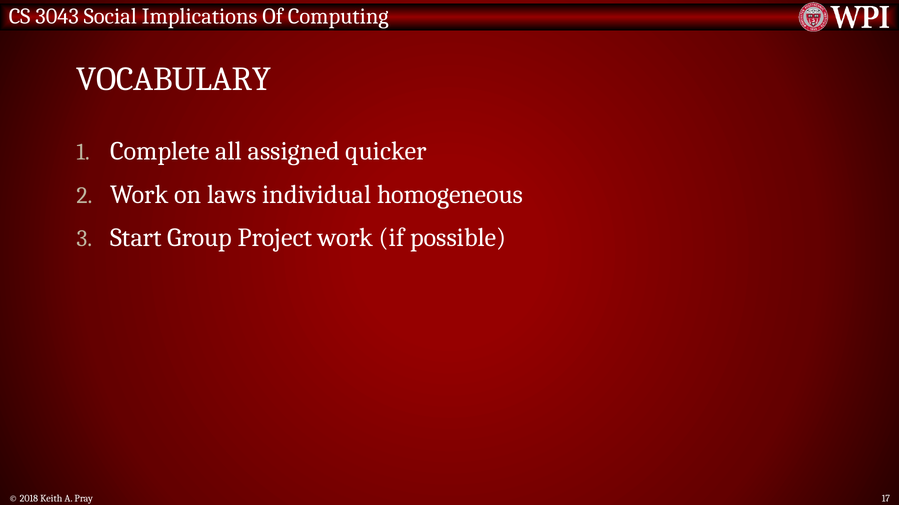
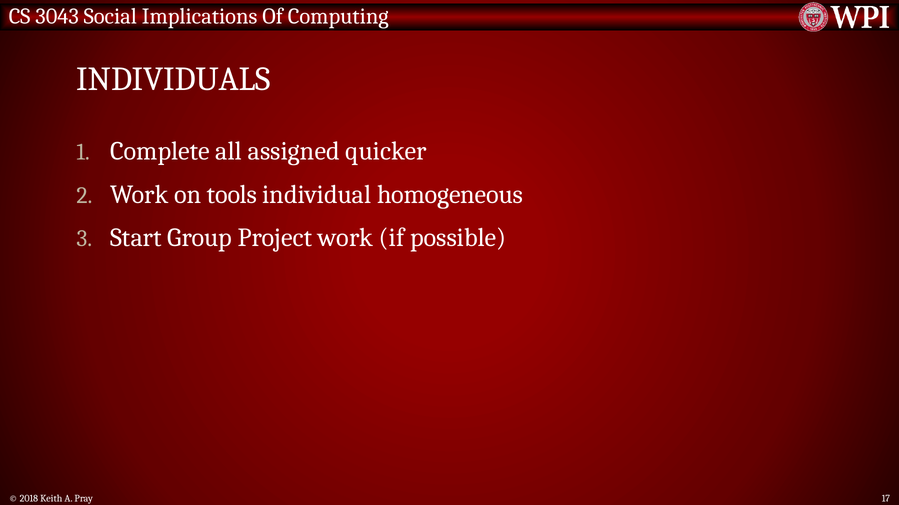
VOCABULARY: VOCABULARY -> INDIVIDUALS
laws: laws -> tools
